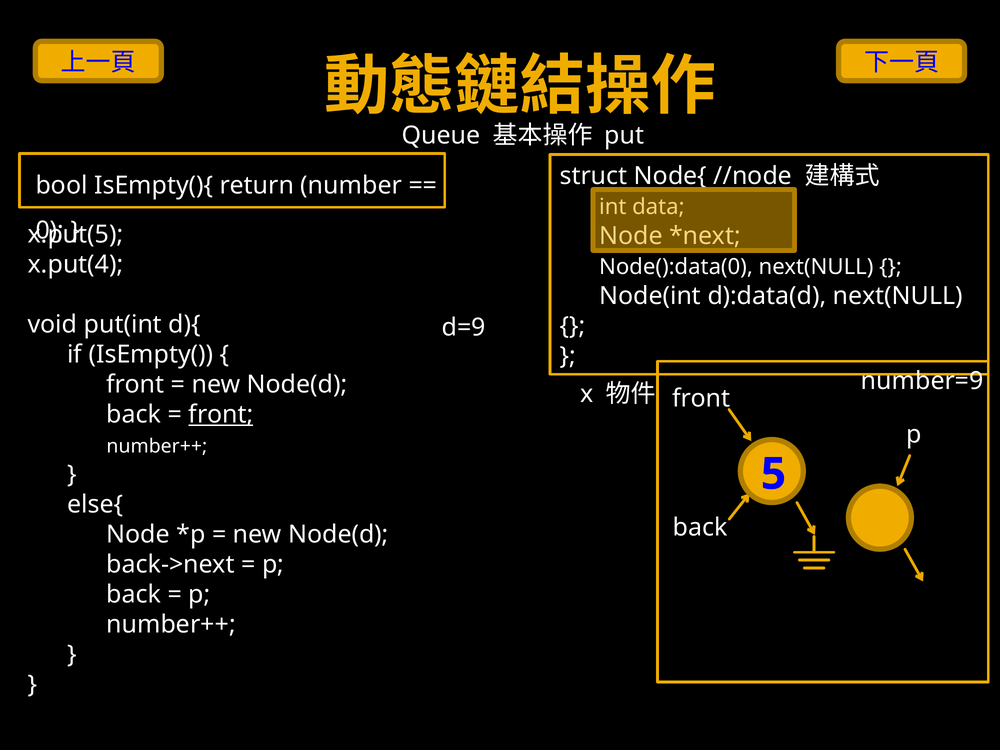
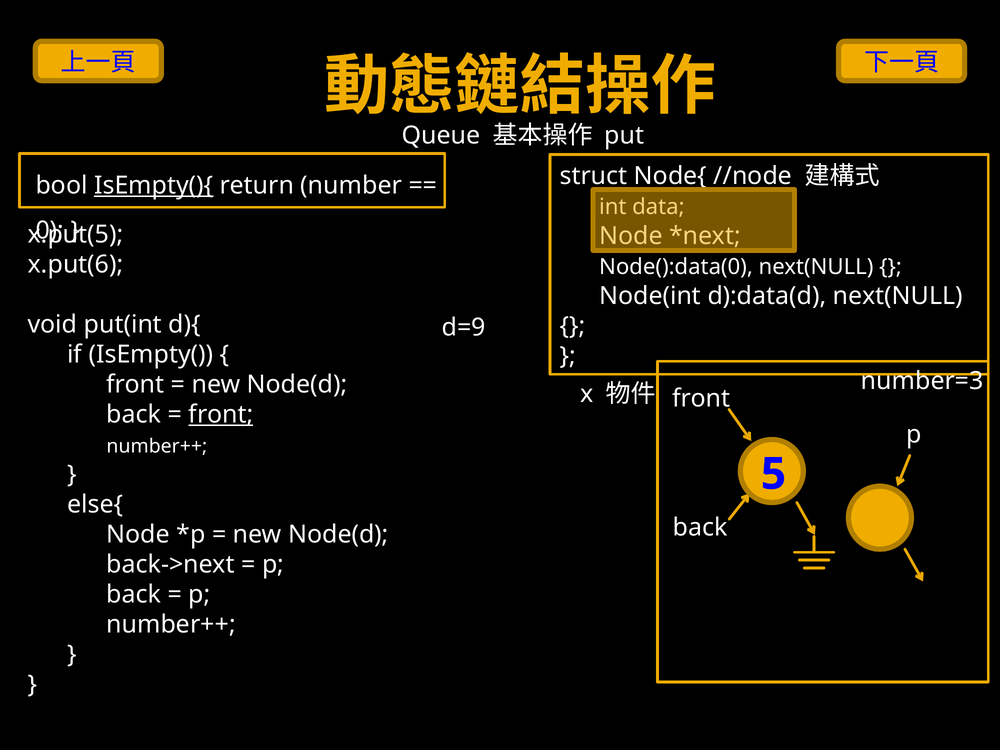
IsEmpty(){ underline: none -> present
x.put(4: x.put(4 -> x.put(6
number=9: number=9 -> number=3
